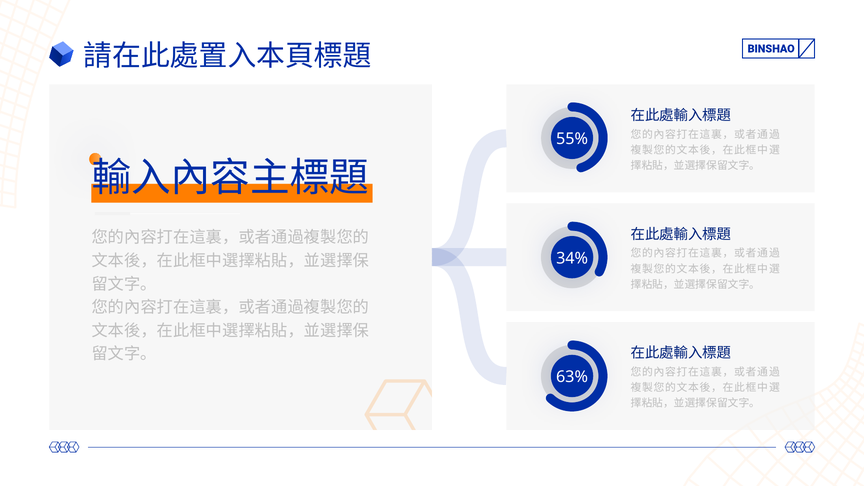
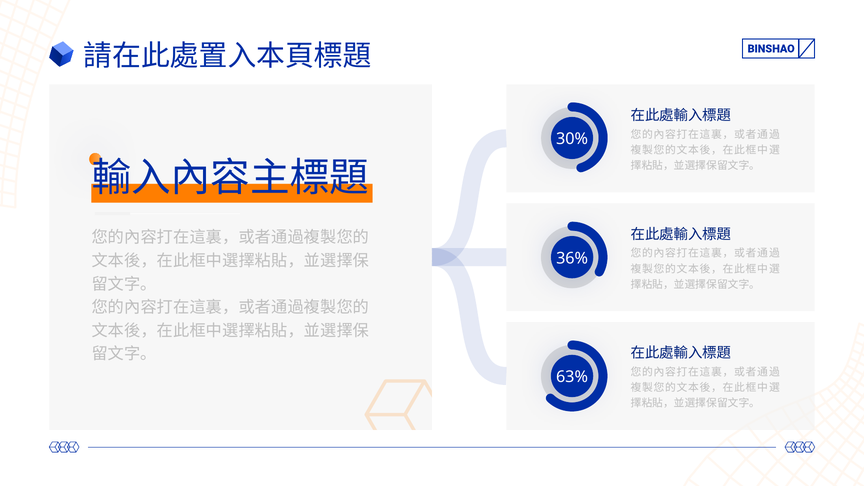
55%: 55% -> 30%
34%: 34% -> 36%
